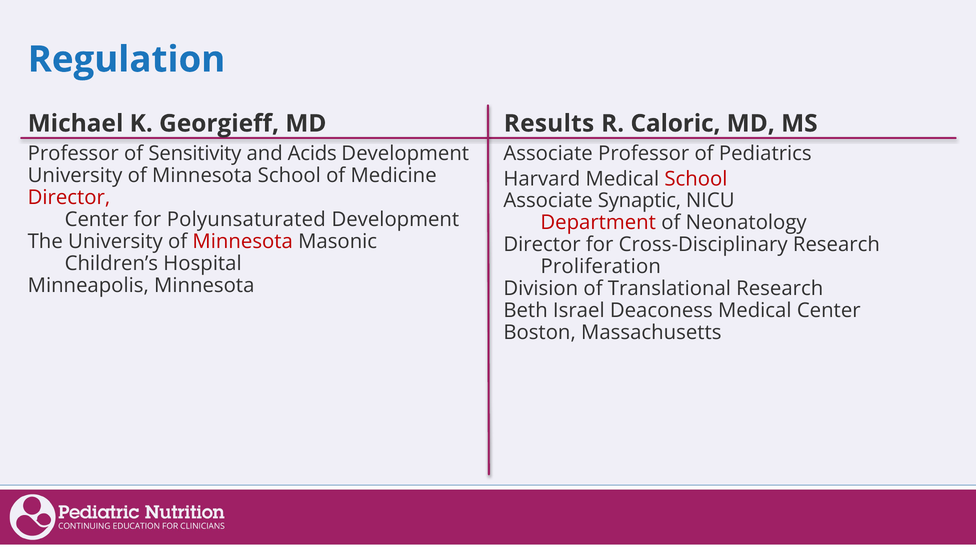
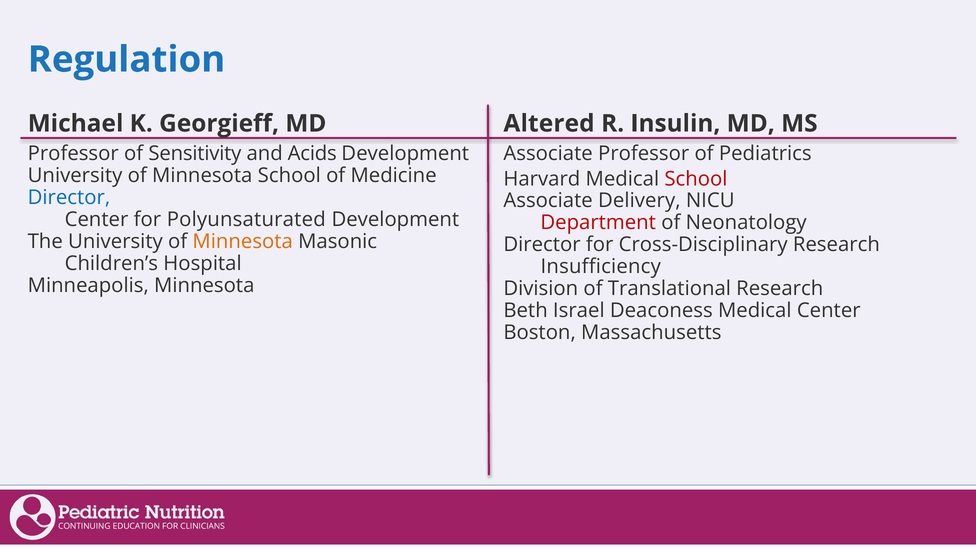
Results: Results -> Altered
Caloric: Caloric -> Insulin
Director at (69, 198) colour: red -> blue
Synaptic: Synaptic -> Delivery
Minnesota at (243, 242) colour: red -> orange
Proliferation: Proliferation -> Insufficiency
